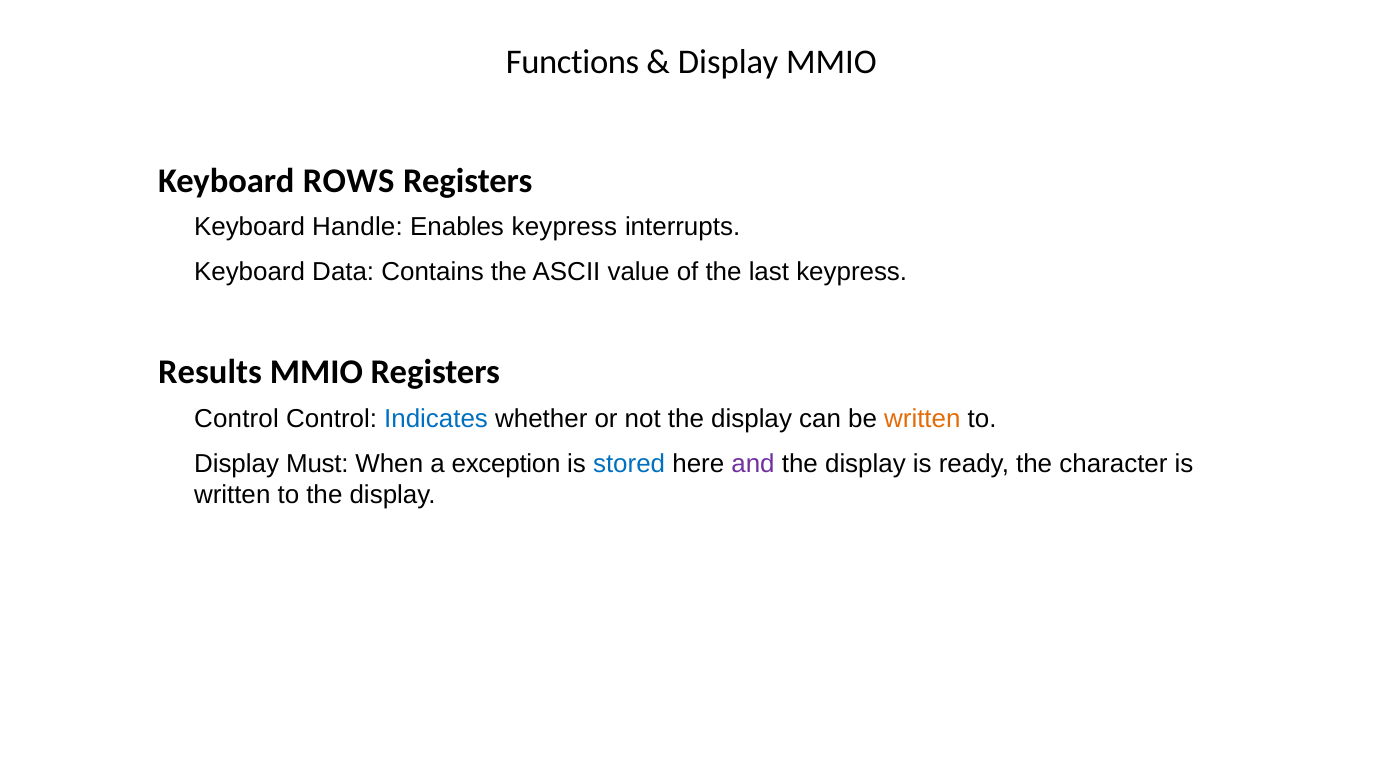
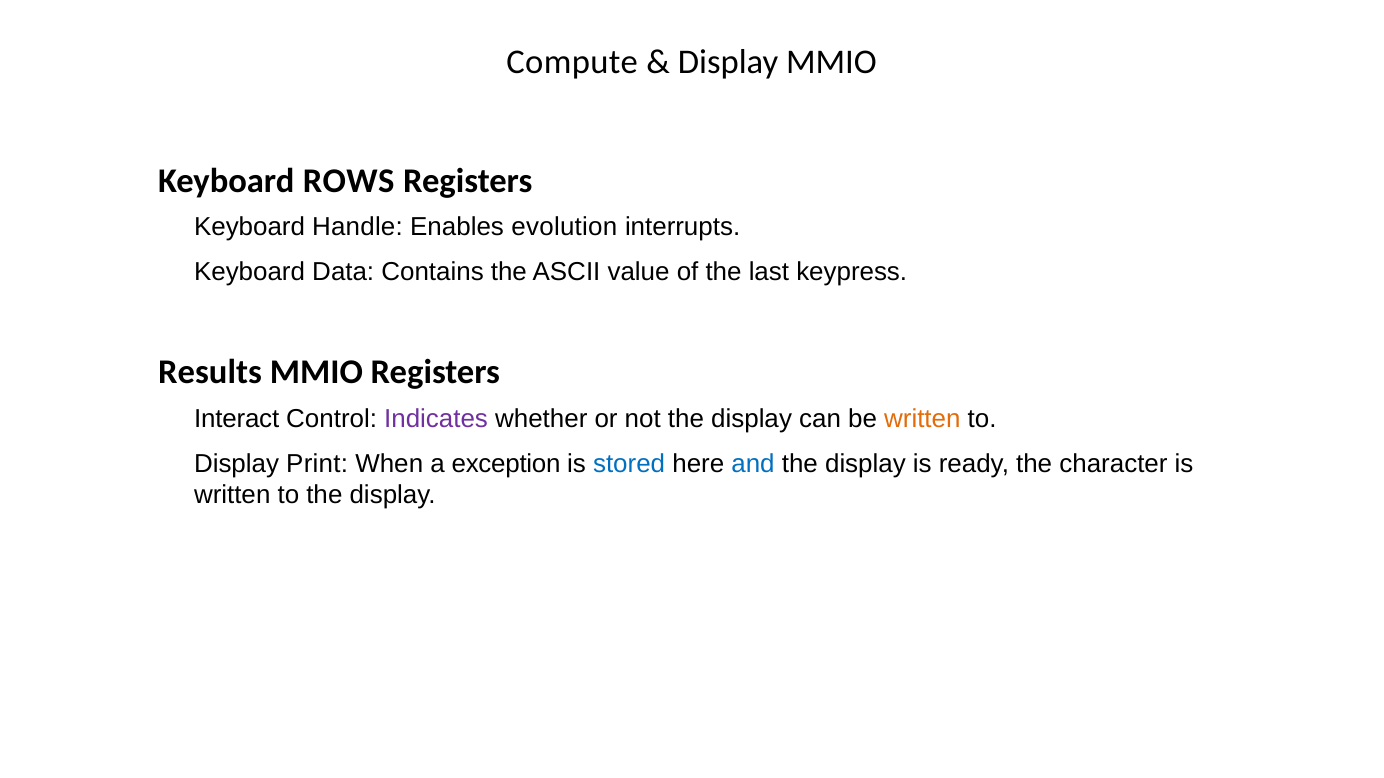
Functions: Functions -> Compute
Enables keypress: keypress -> evolution
Control at (236, 419): Control -> Interact
Indicates colour: blue -> purple
Must: Must -> Print
and colour: purple -> blue
